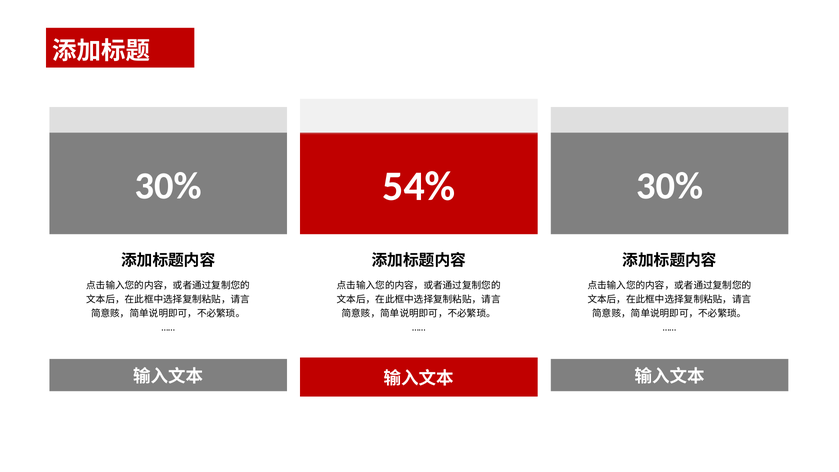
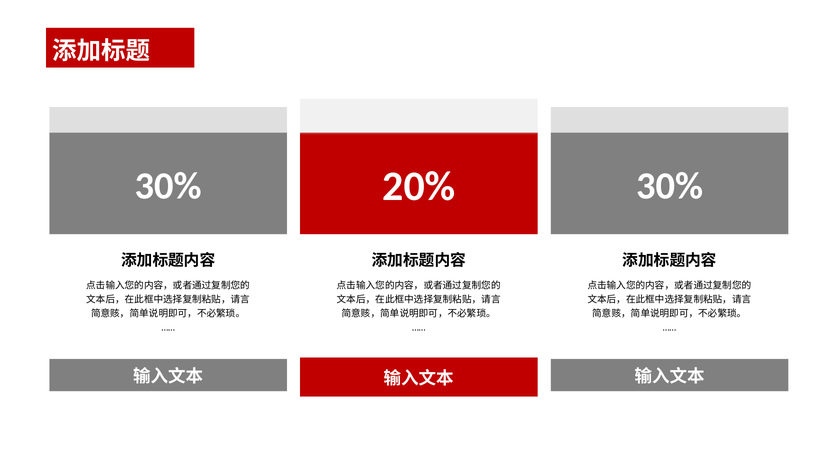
54%: 54% -> 20%
